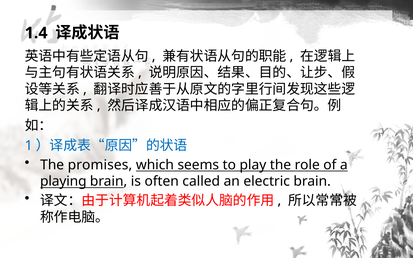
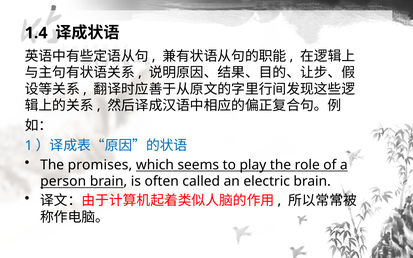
playing: playing -> person
